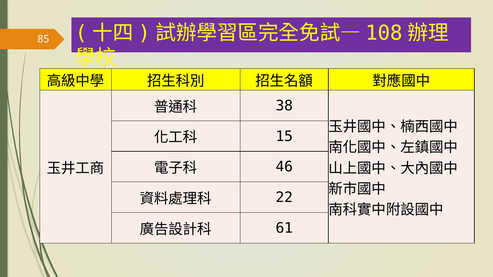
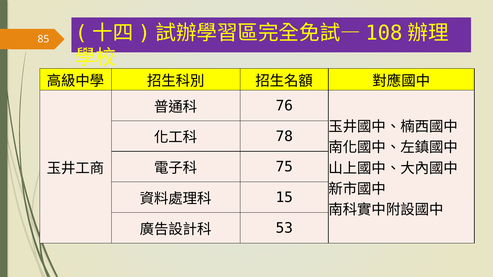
38: 38 -> 76
15: 15 -> 78
46: 46 -> 75
22: 22 -> 15
61: 61 -> 53
